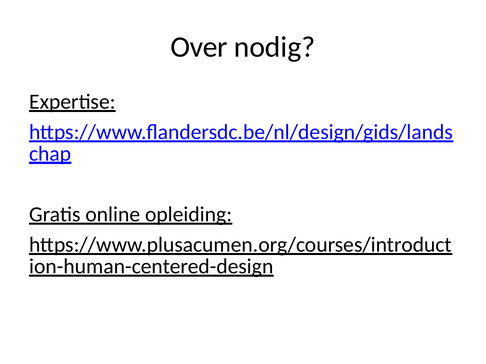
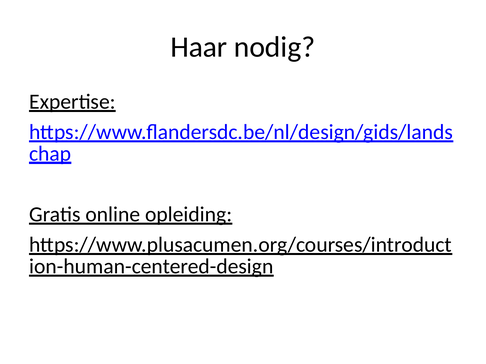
Over: Over -> Haar
